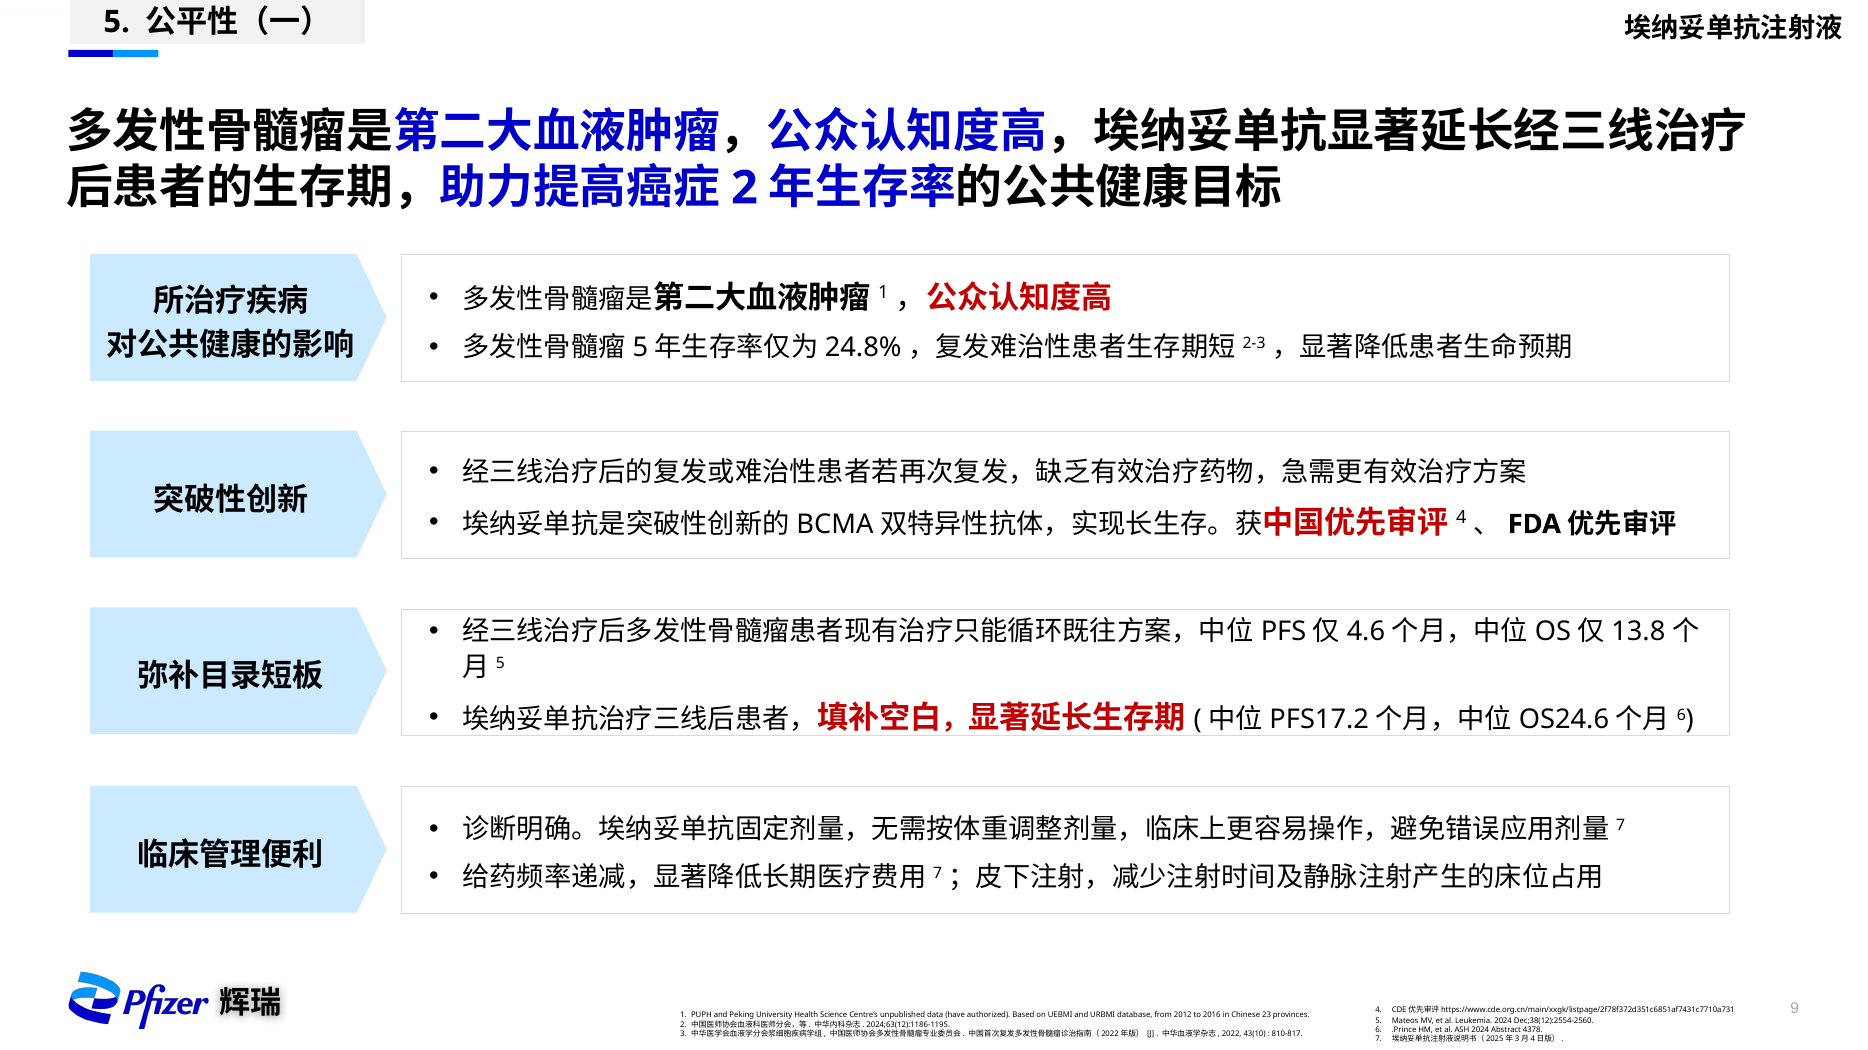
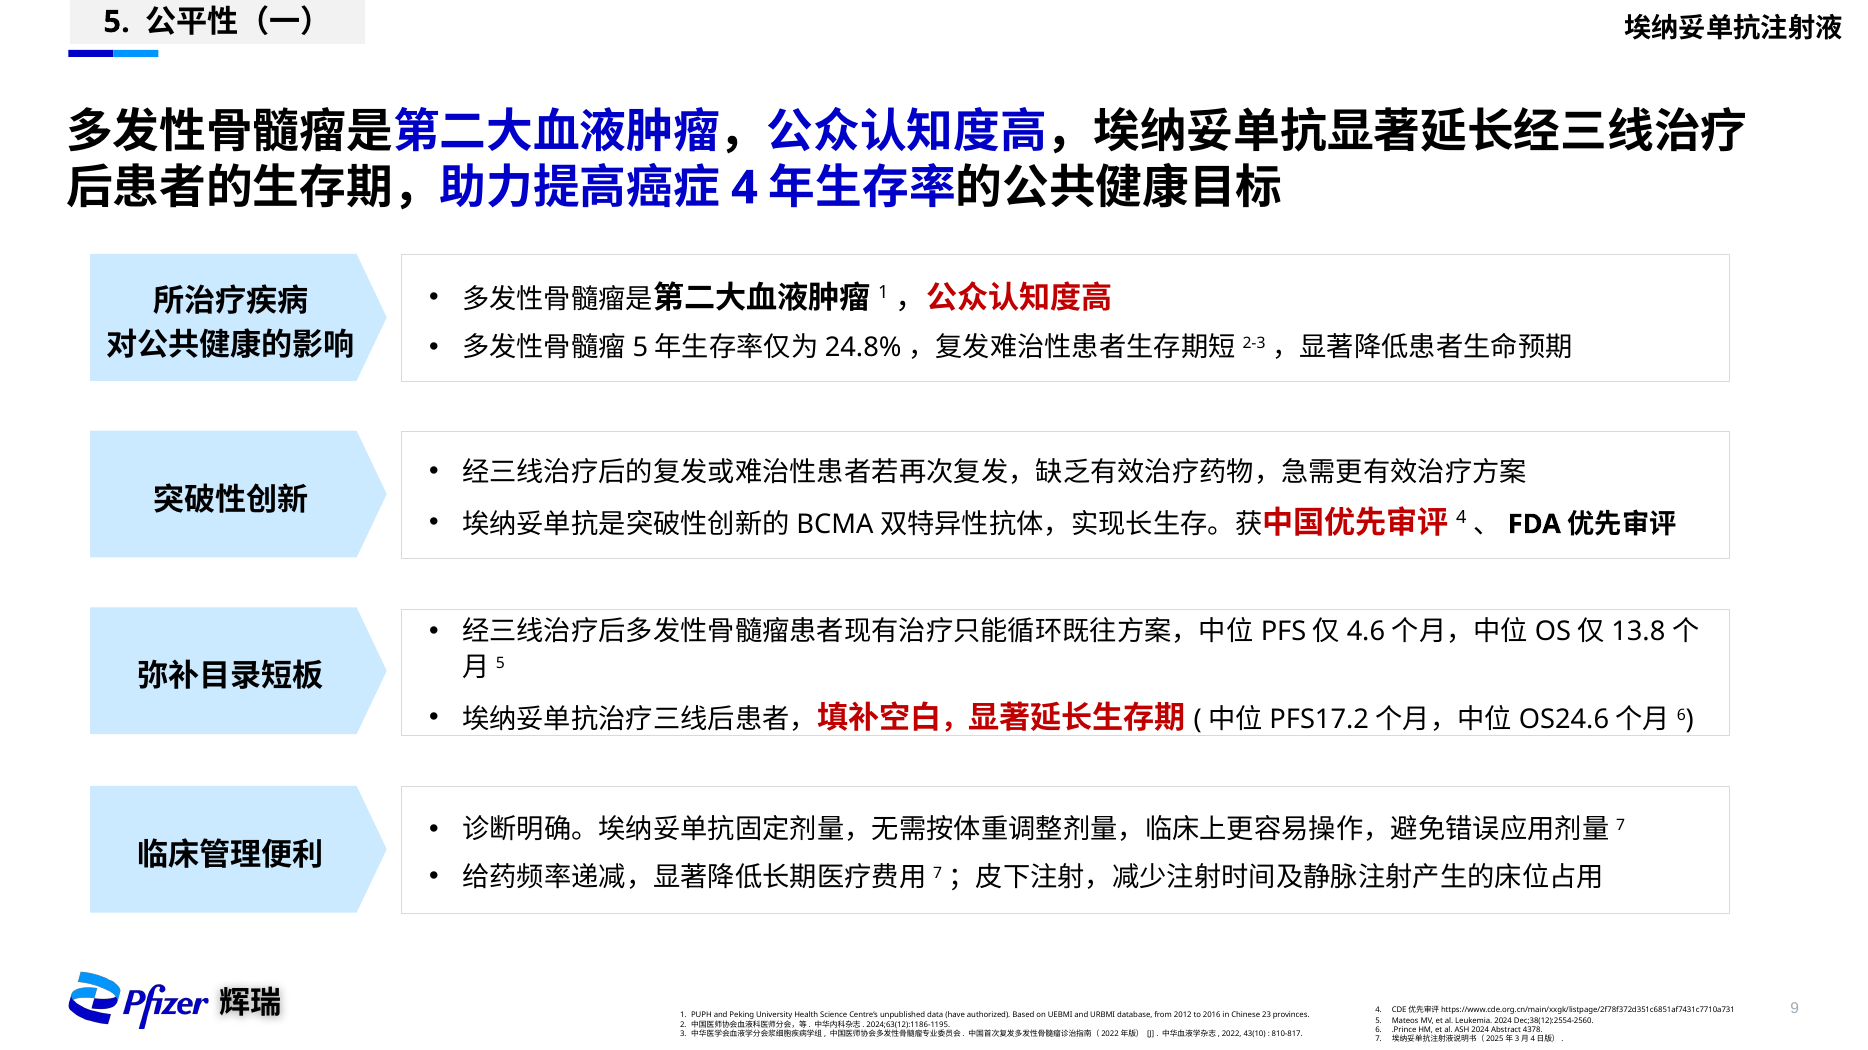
2 at (744, 188): 2 -> 4
